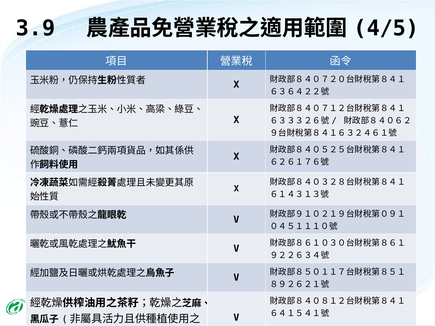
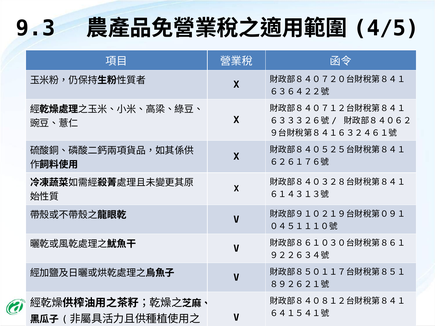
3.9: 3.9 -> 9.3
